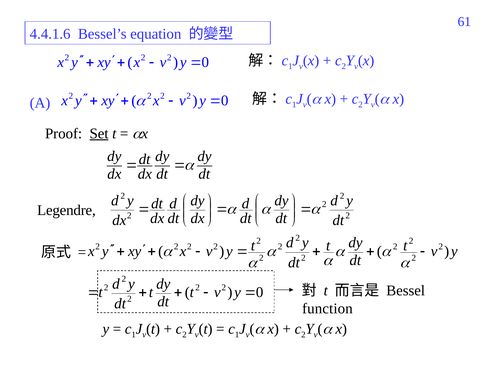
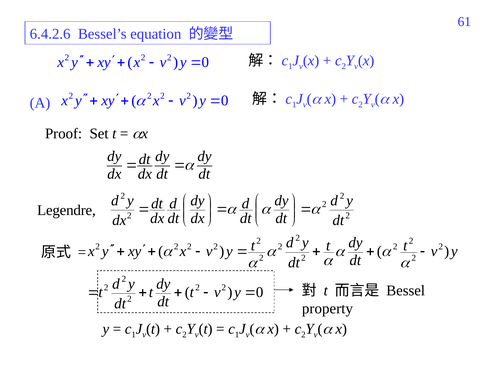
4.4.1.6: 4.4.1.6 -> 6.4.2.6
Set underline: present -> none
function: function -> property
